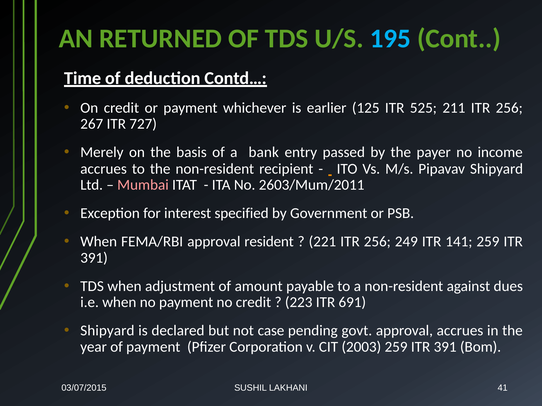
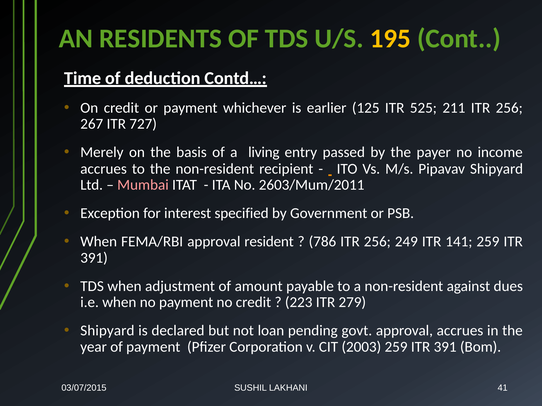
RETURNED: RETURNED -> RESIDENTS
195 colour: light blue -> yellow
bank: bank -> living
221: 221 -> 786
691: 691 -> 279
case: case -> loan
